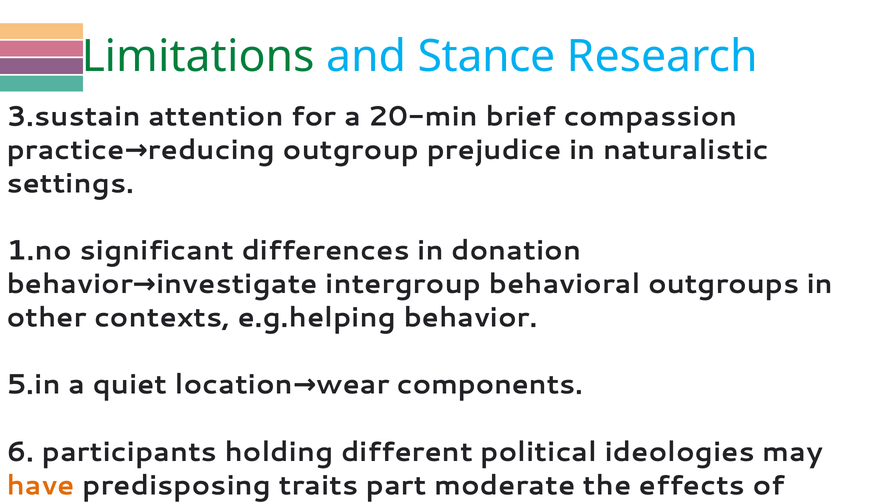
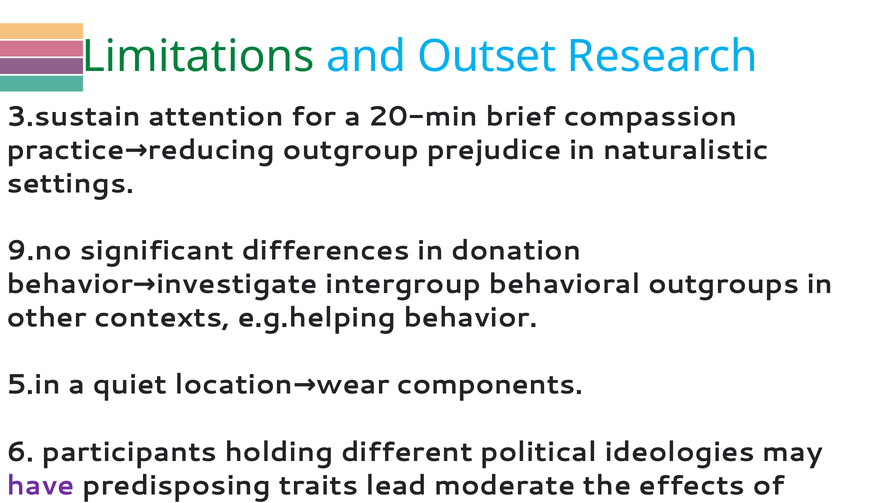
Stance: Stance -> Outset
1.no: 1.no -> 9.no
have colour: orange -> purple
part: part -> lead
